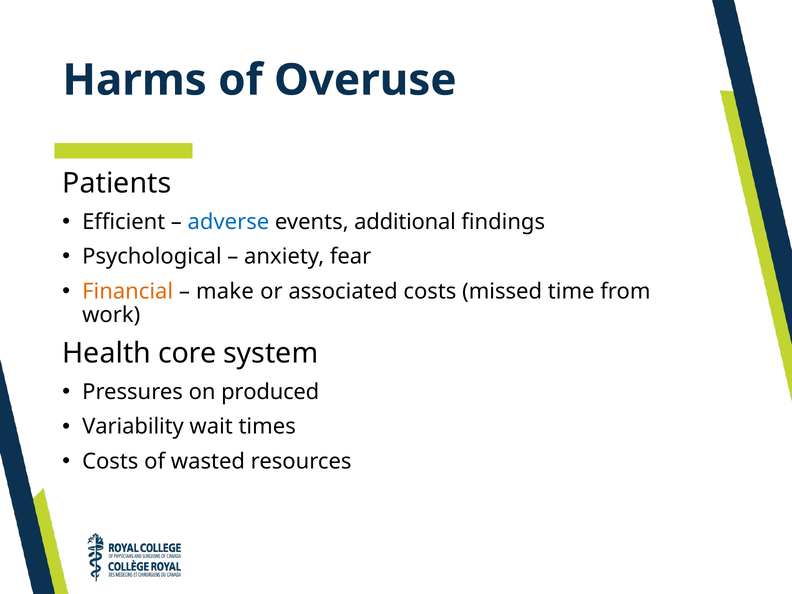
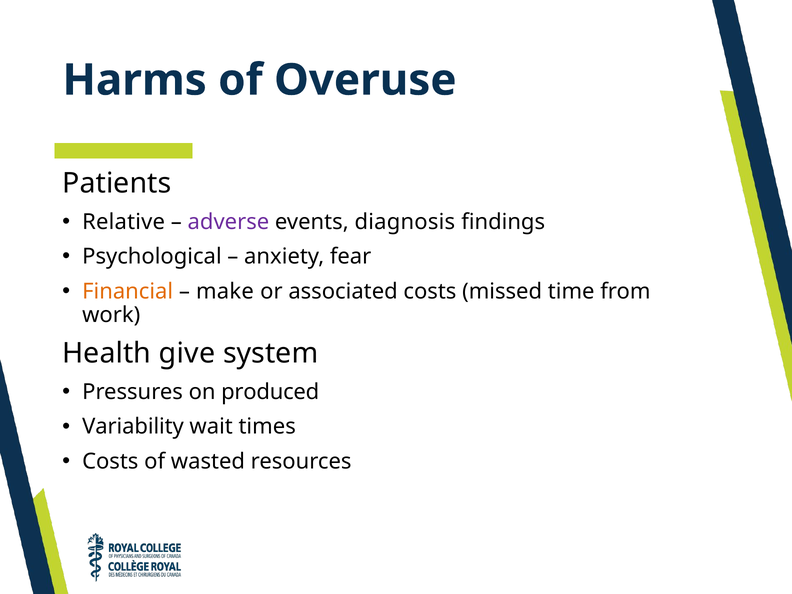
Efficient: Efficient -> Relative
adverse colour: blue -> purple
additional: additional -> diagnosis
core: core -> give
